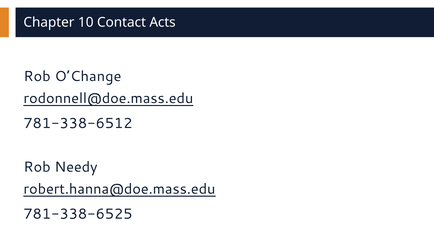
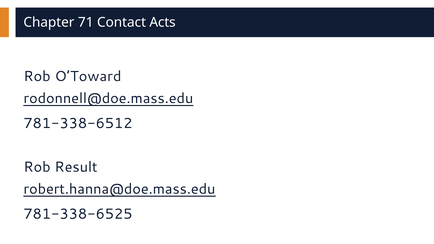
10: 10 -> 71
O’Change: O’Change -> O’Toward
Needy: Needy -> Result
